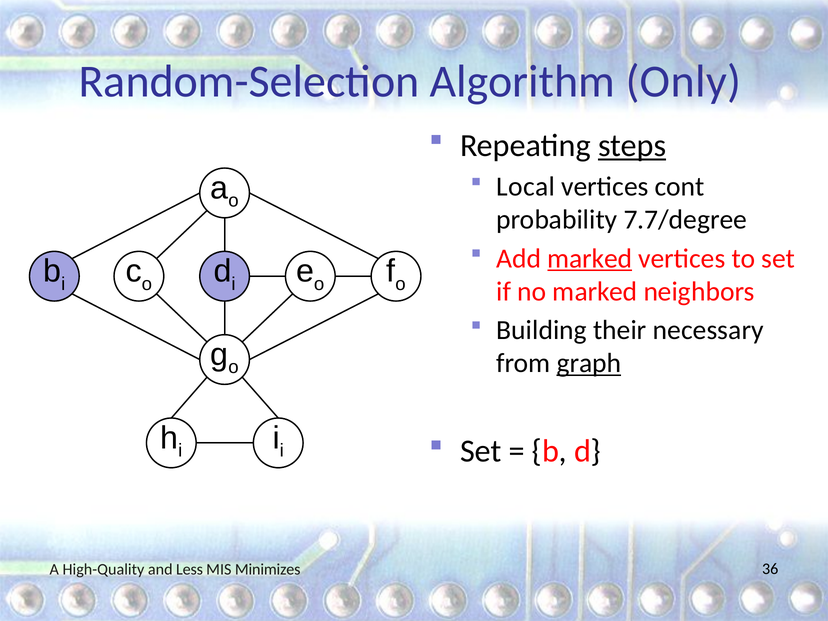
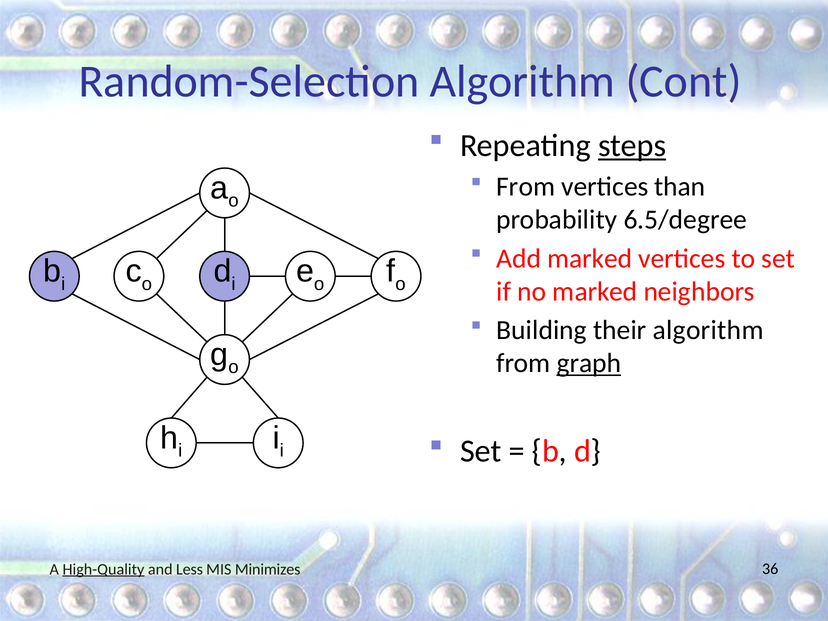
Only: Only -> Cont
Local at (526, 187): Local -> From
cont: cont -> than
7.7/degree: 7.7/degree -> 6.5/degree
marked at (590, 258) underline: present -> none
their necessary: necessary -> algorithm
High-Quality underline: none -> present
